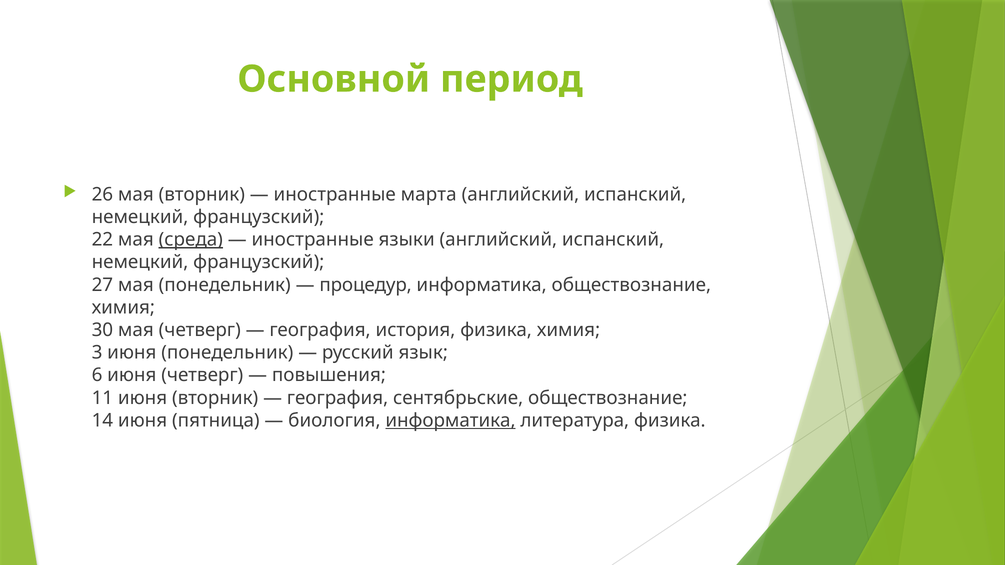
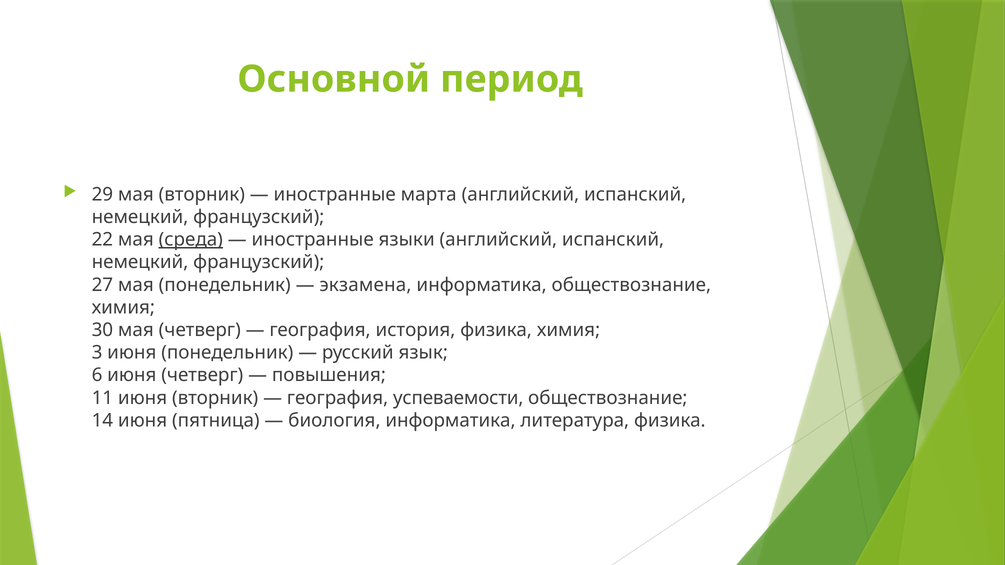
26: 26 -> 29
процедур: процедур -> экзамена
сентябрьские: сентябрьские -> успеваемости
информатика at (451, 421) underline: present -> none
